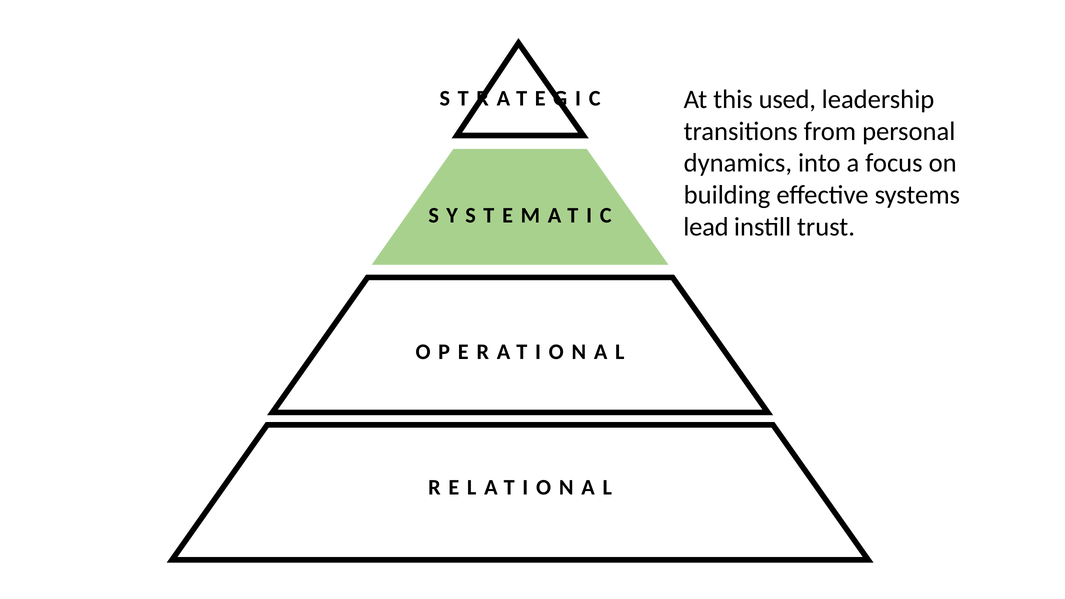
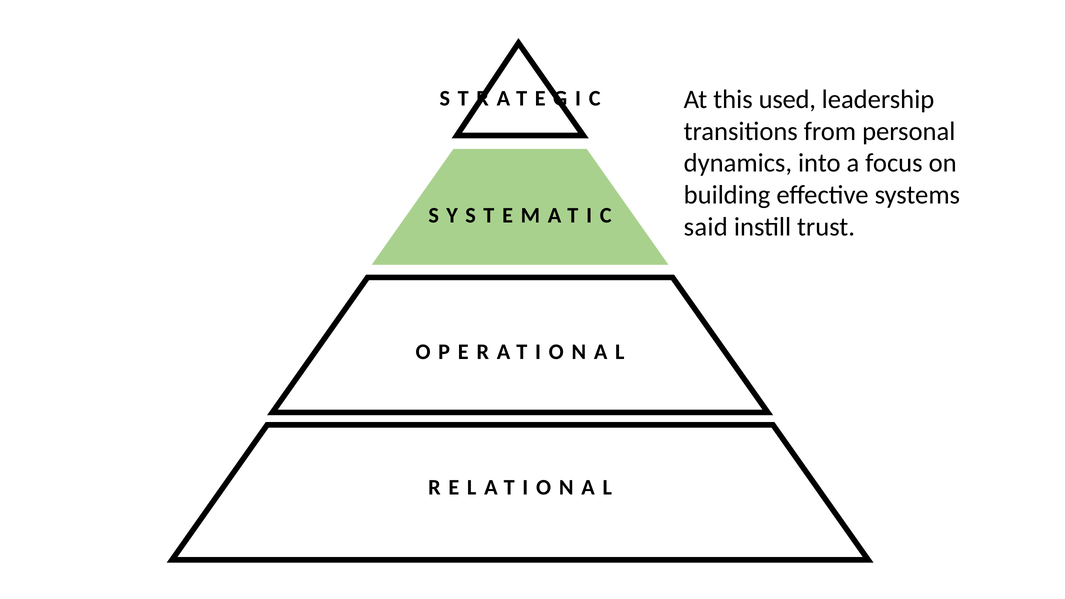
lead: lead -> said
